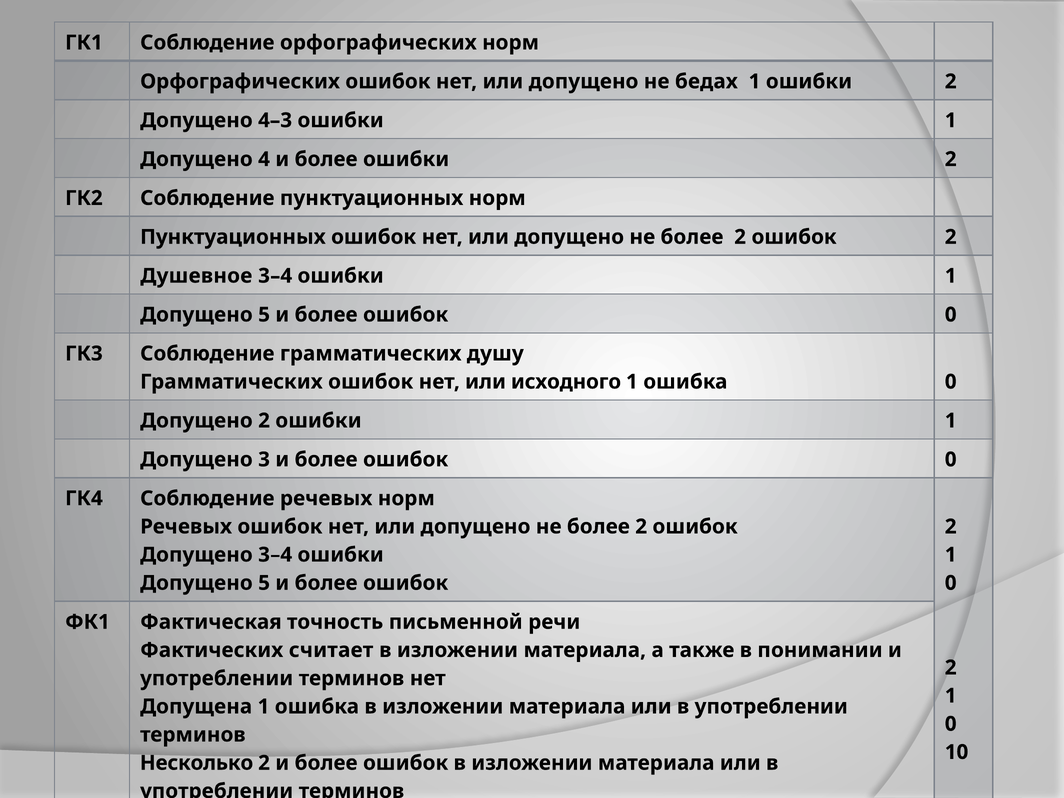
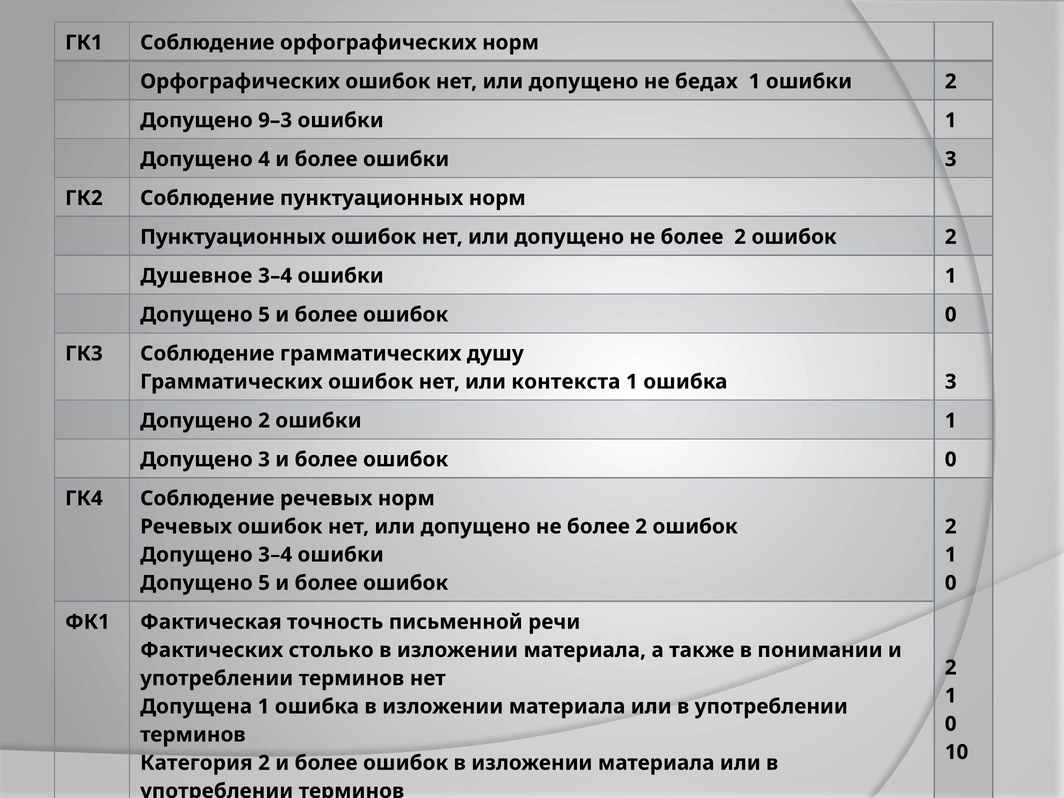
4–3: 4–3 -> 9–3
более ошибки 2: 2 -> 3
исходного: исходного -> контекста
ошибка 0: 0 -> 3
считает: считает -> столько
Несколько: Несколько -> Категория
